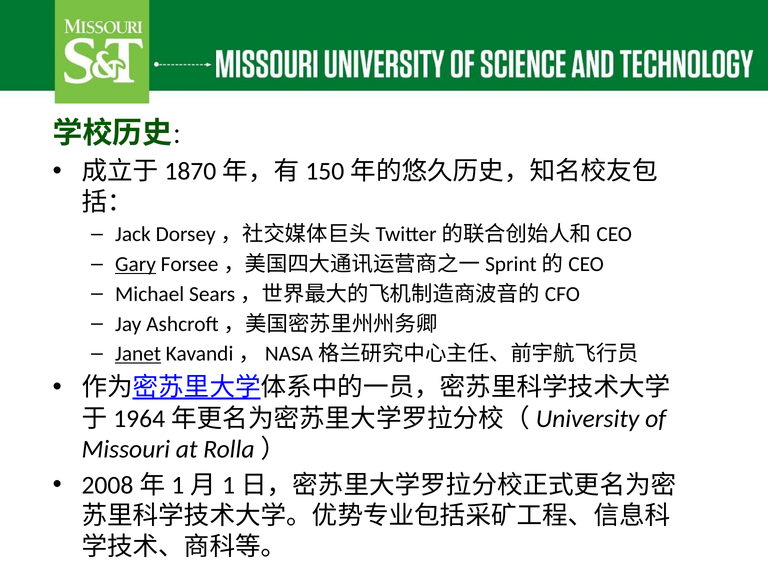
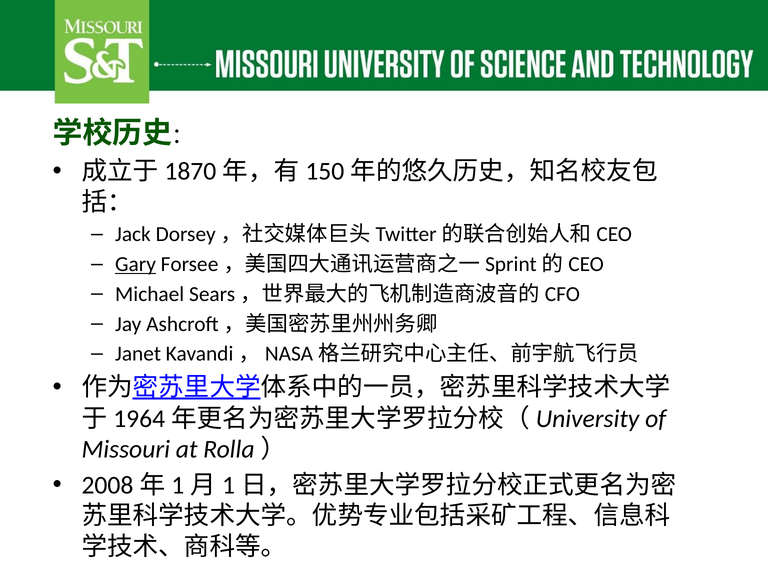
Janet underline: present -> none
